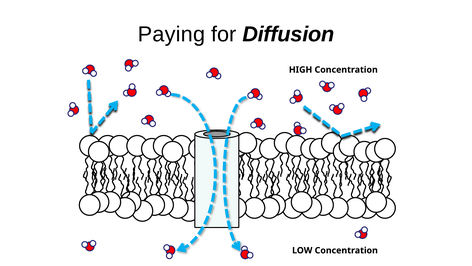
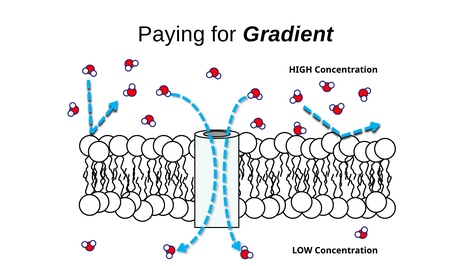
Diffusion: Diffusion -> Gradient
